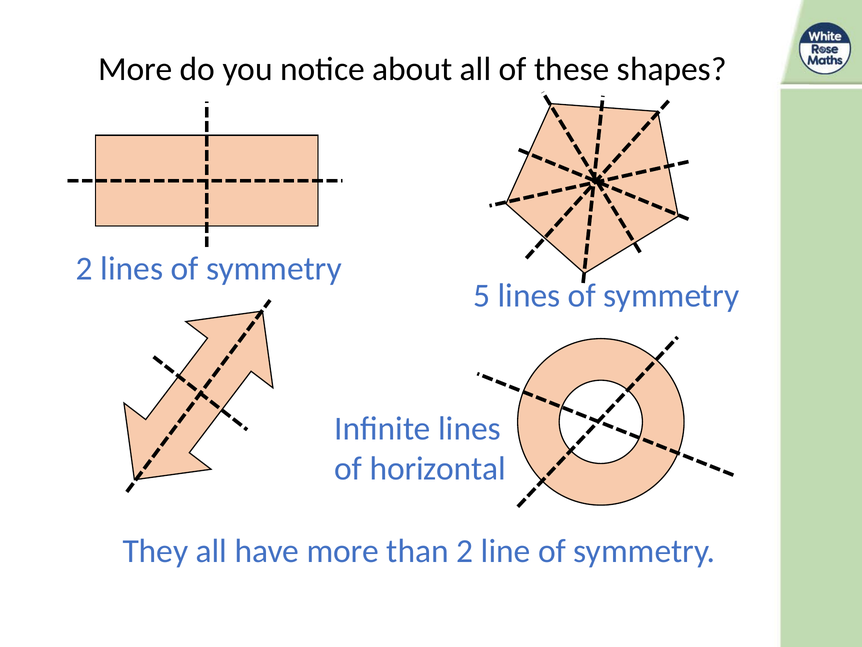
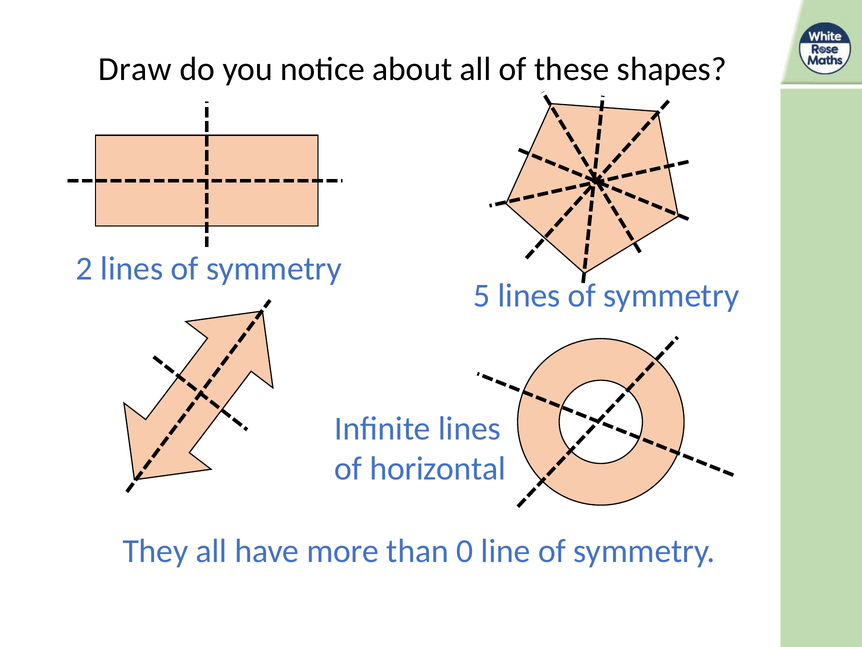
More at (135, 69): More -> Draw
than 2: 2 -> 0
